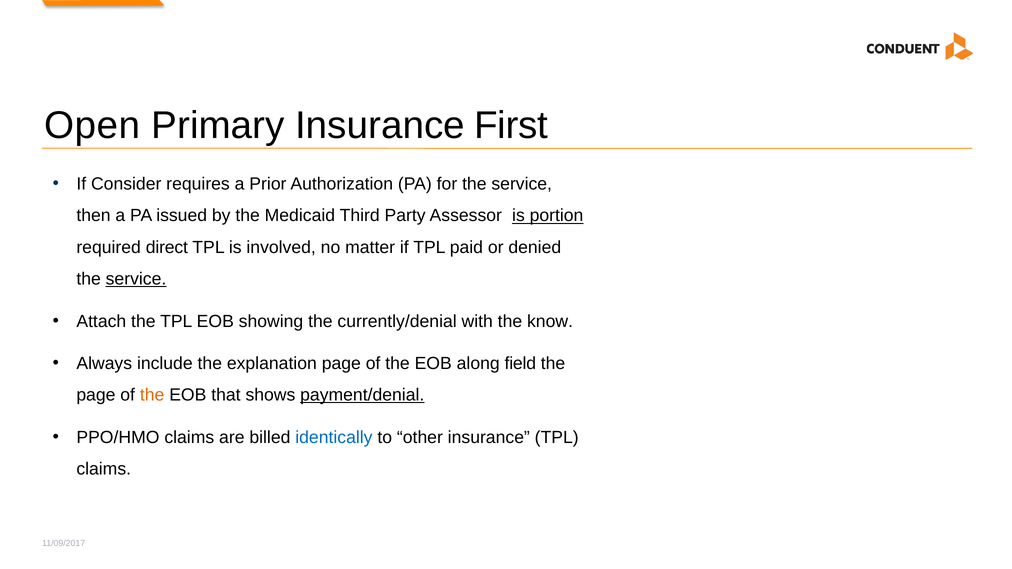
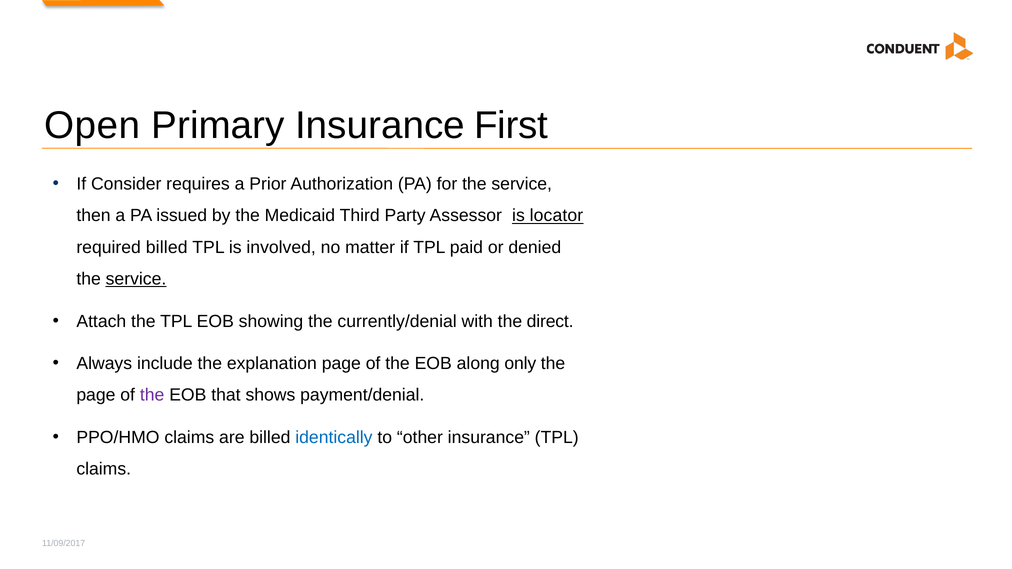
portion: portion -> locator
required direct: direct -> billed
know: know -> direct
field: field -> only
the at (152, 395) colour: orange -> purple
payment/denial underline: present -> none
